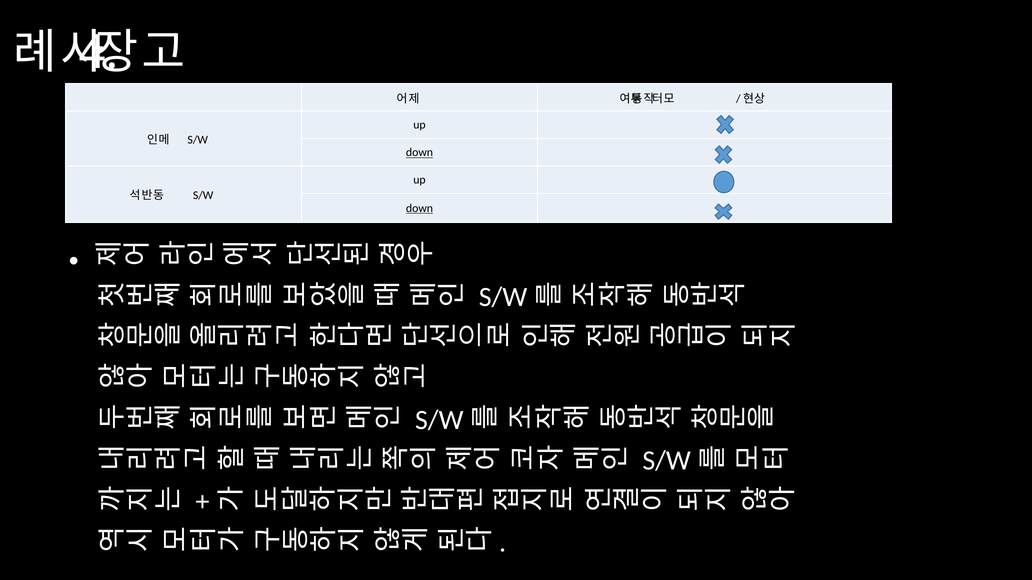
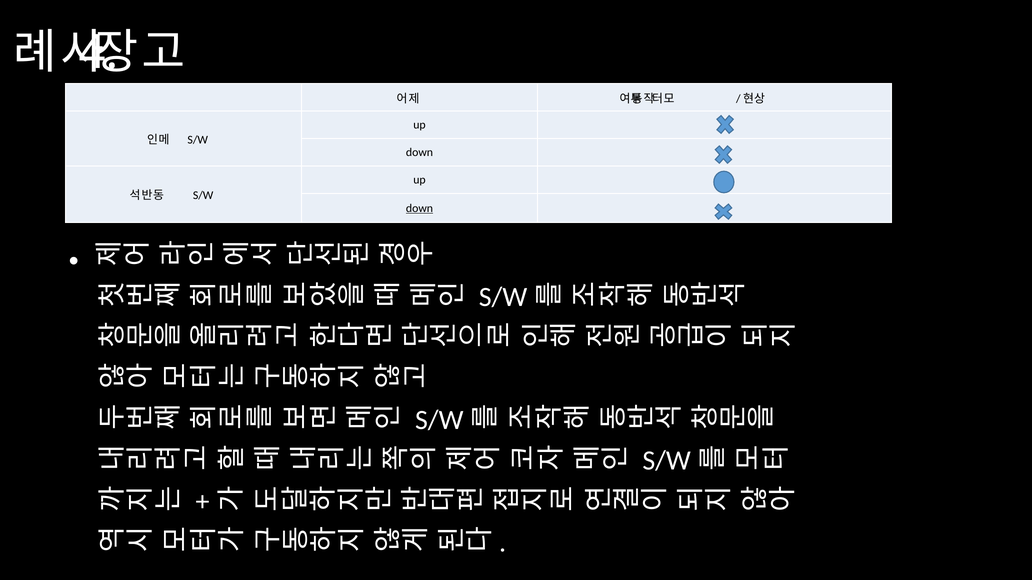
down at (419, 153) underline: present -> none
